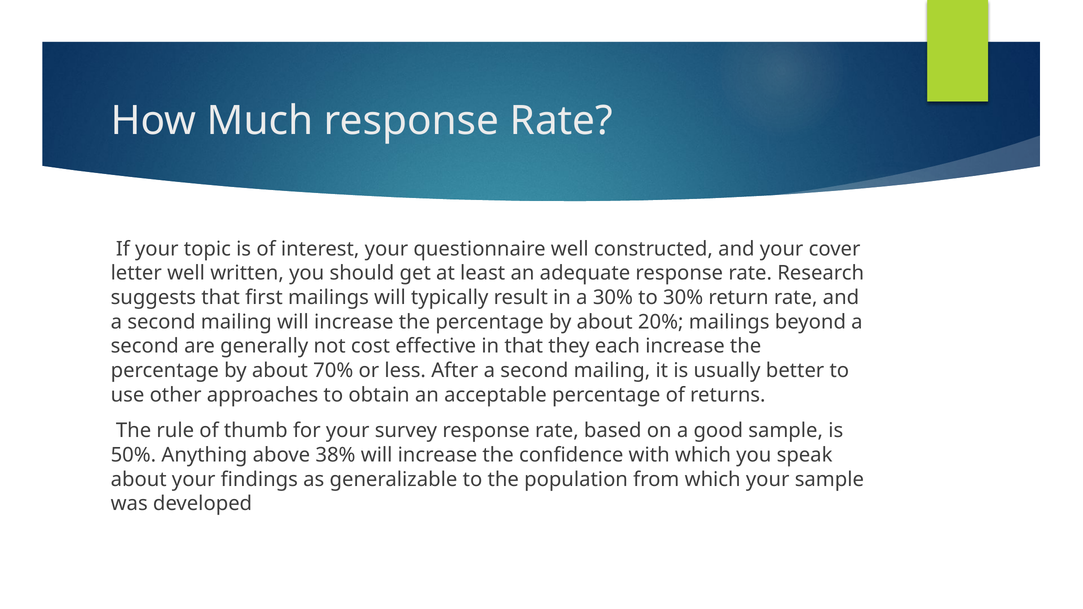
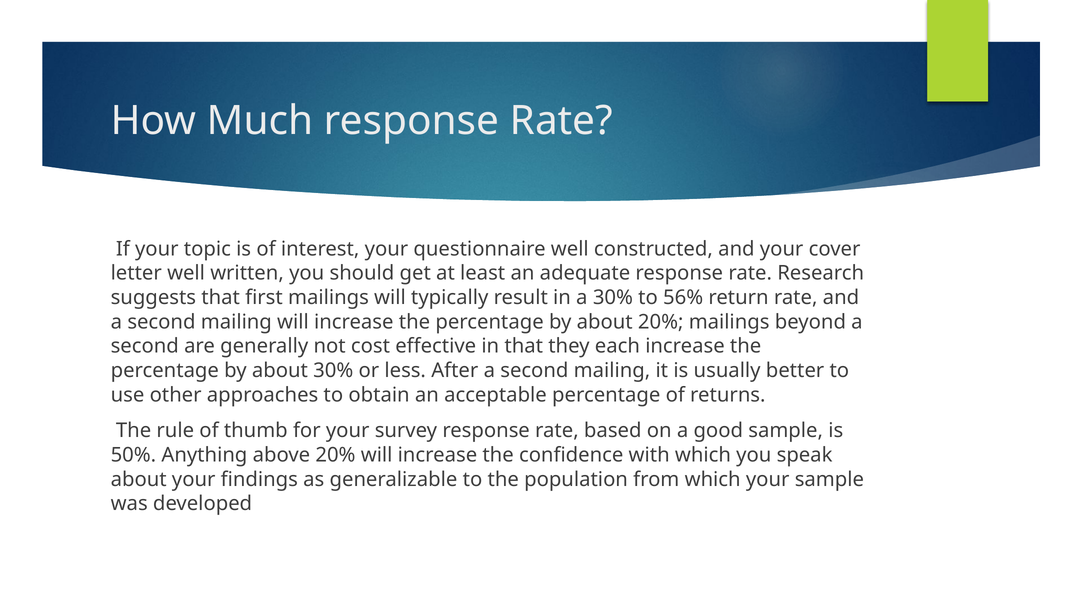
to 30%: 30% -> 56%
about 70%: 70% -> 30%
above 38%: 38% -> 20%
